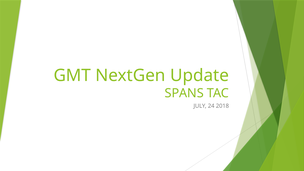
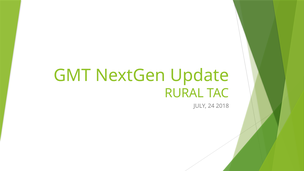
SPANS: SPANS -> RURAL
